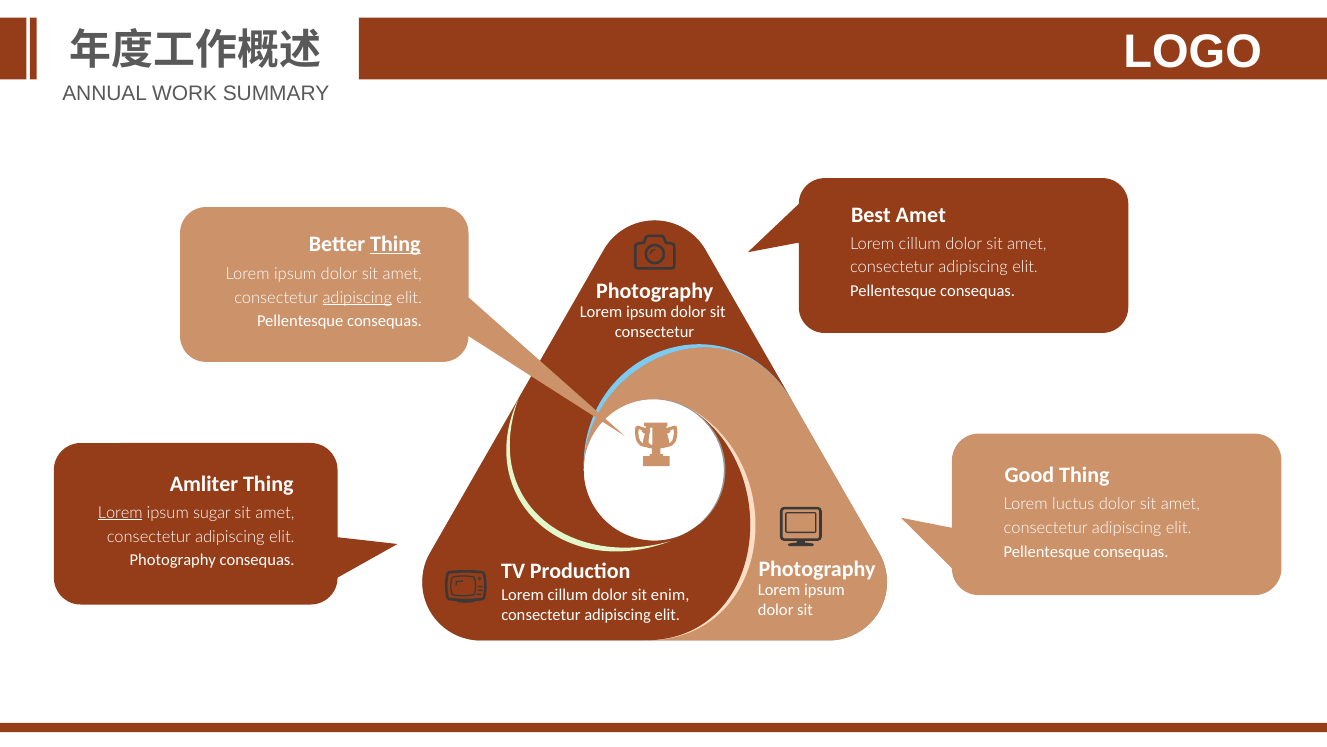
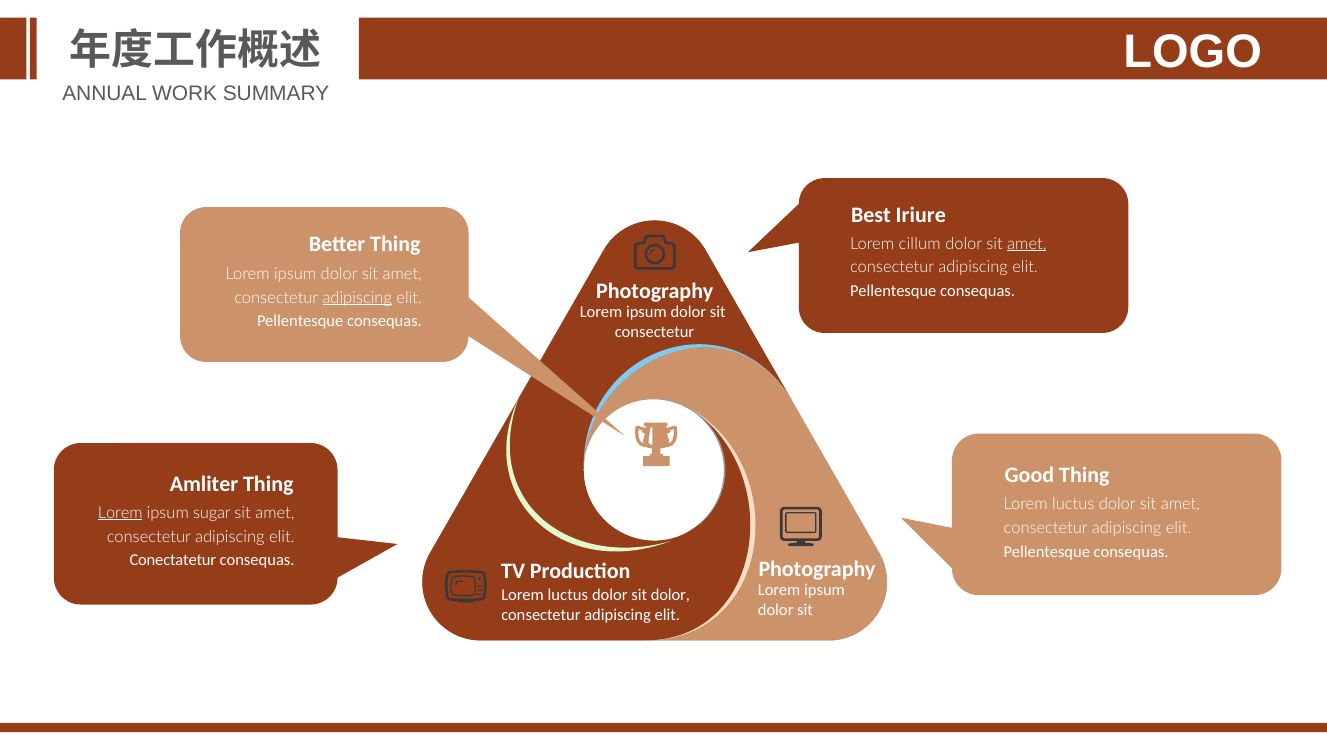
Best Amet: Amet -> Iriure
Thing at (395, 244) underline: present -> none
amet at (1027, 243) underline: none -> present
Photography at (173, 560): Photography -> Conectatetur
cillum at (568, 595): cillum -> luctus
sit enim: enim -> dolor
